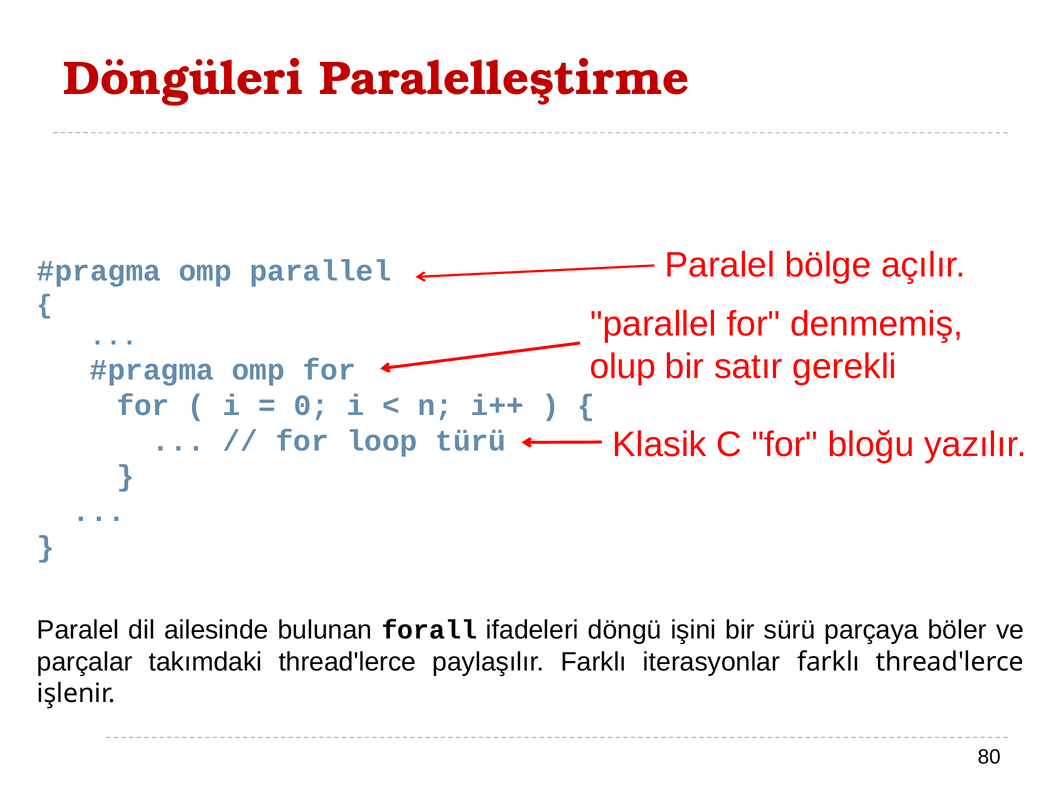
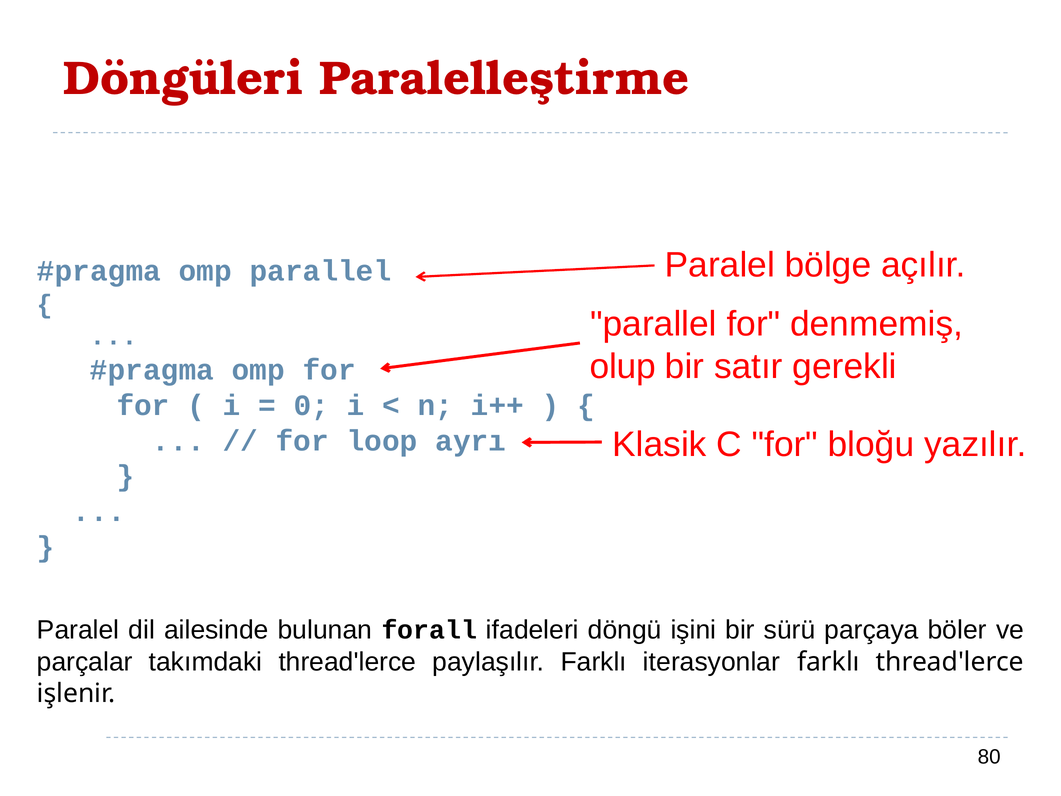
türü: türü -> ayrı
